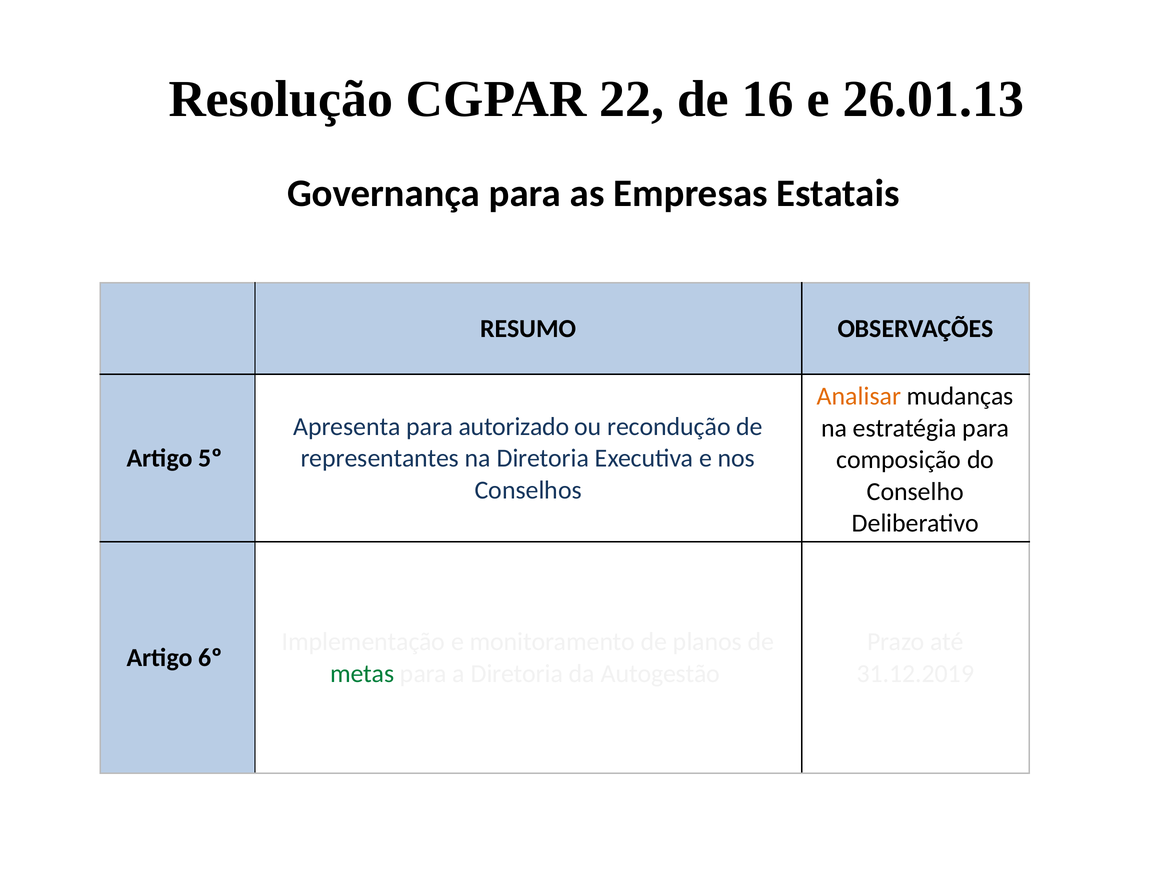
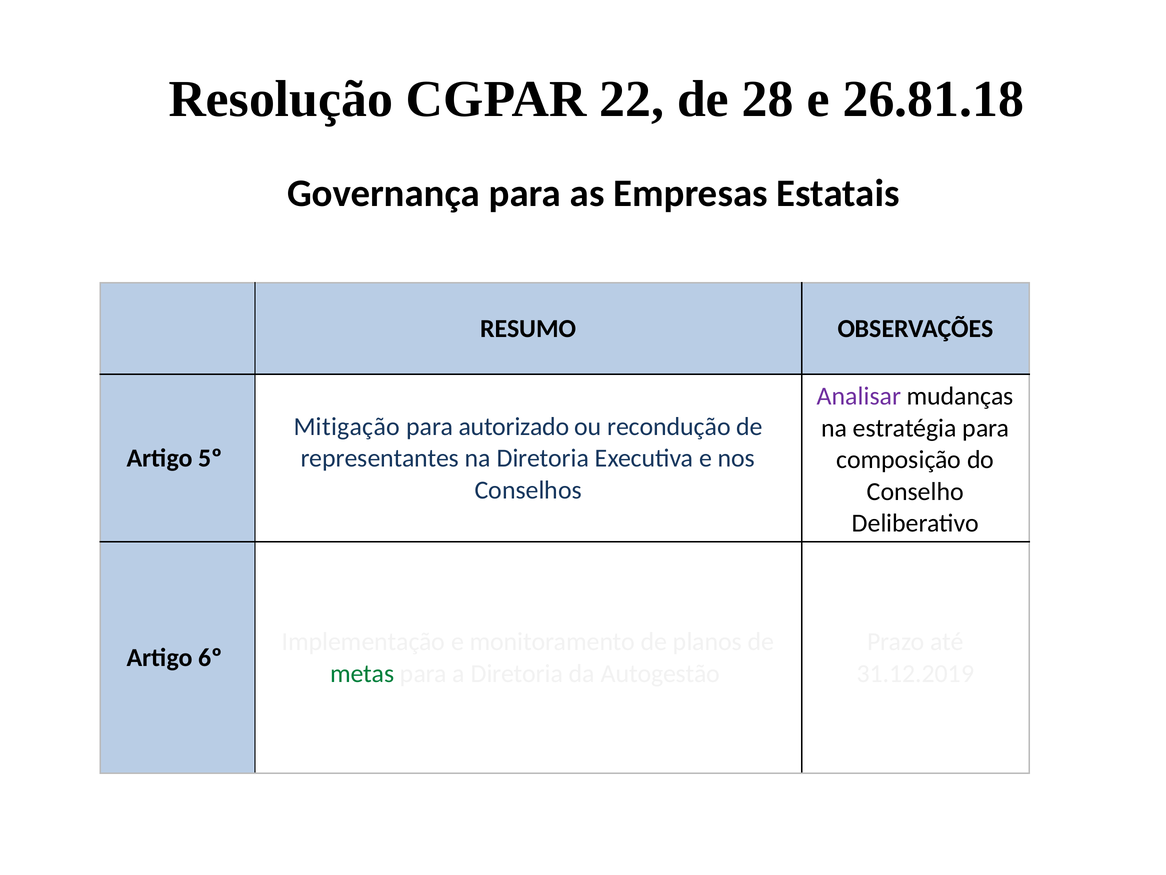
16: 16 -> 28
26.01.13: 26.01.13 -> 26.81.18
Analisar colour: orange -> purple
Apresenta: Apresenta -> Mitigação
